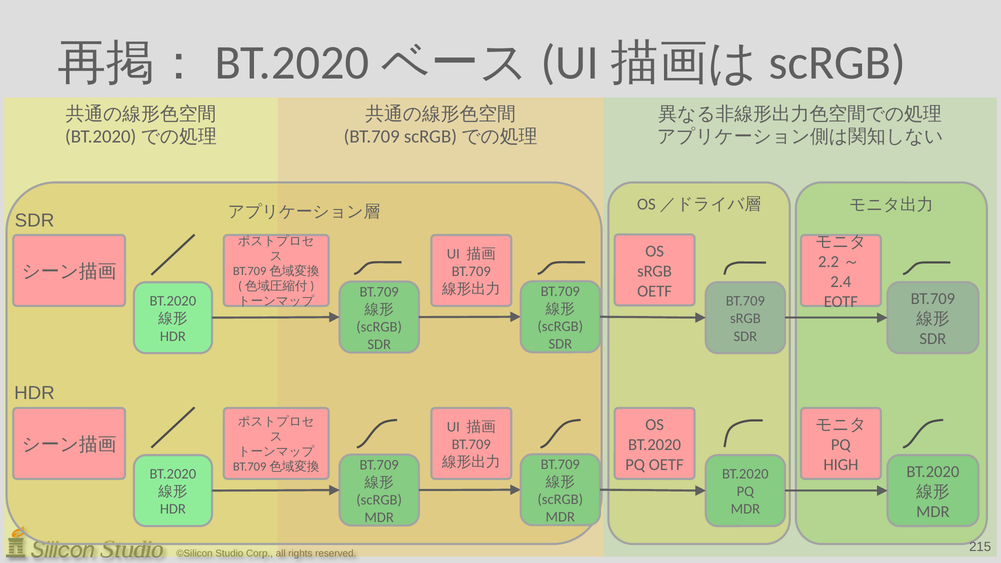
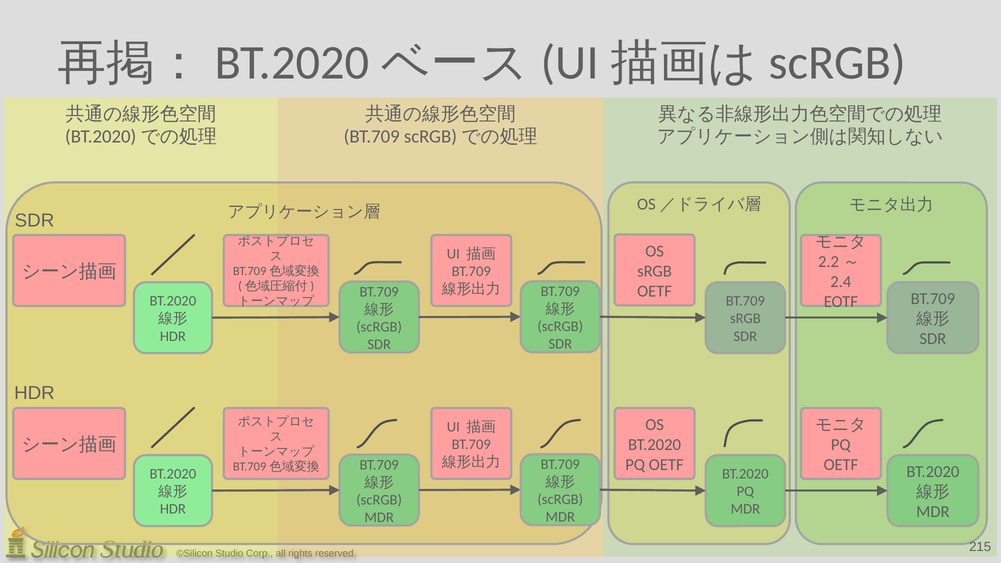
HIGH at (841, 465): HIGH -> OETF
